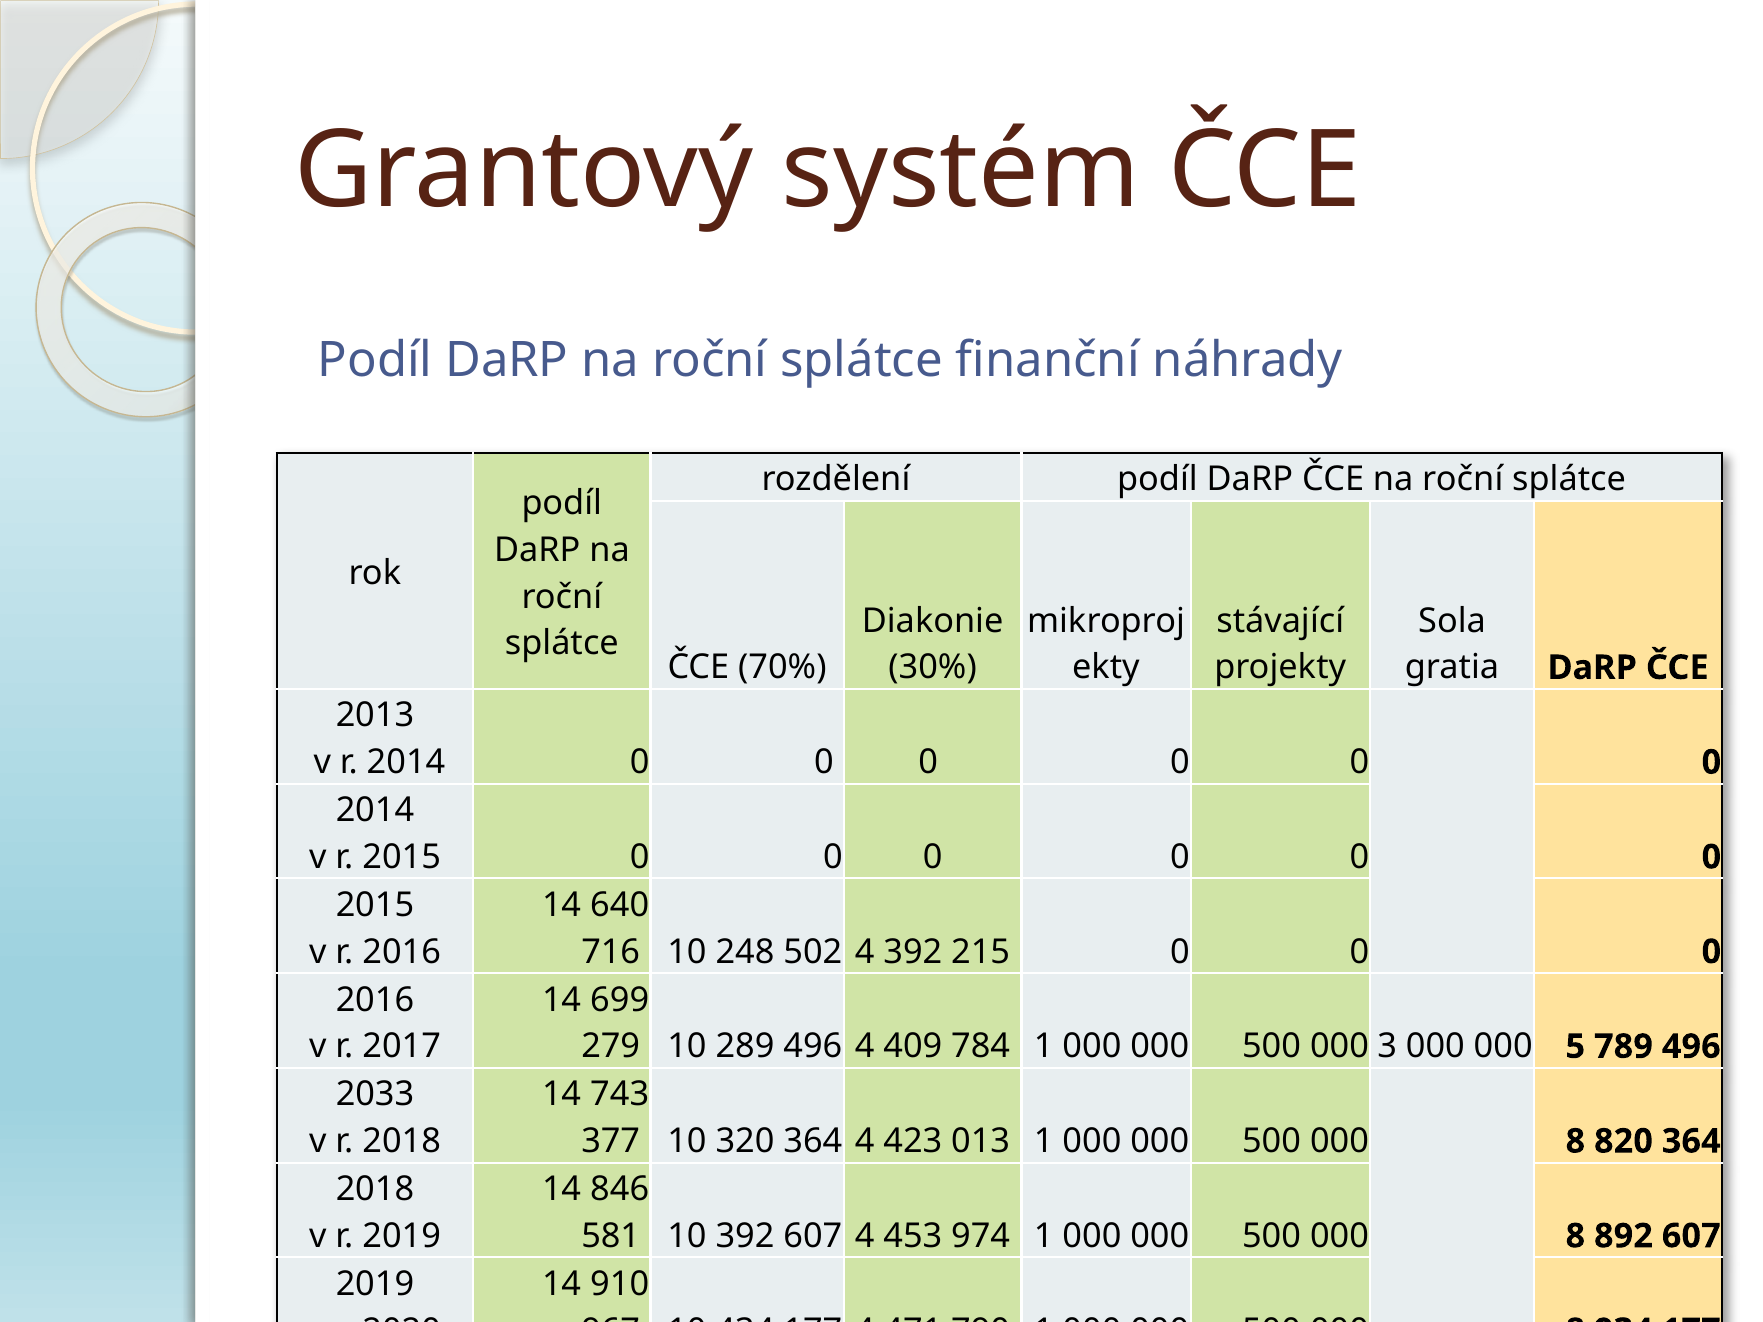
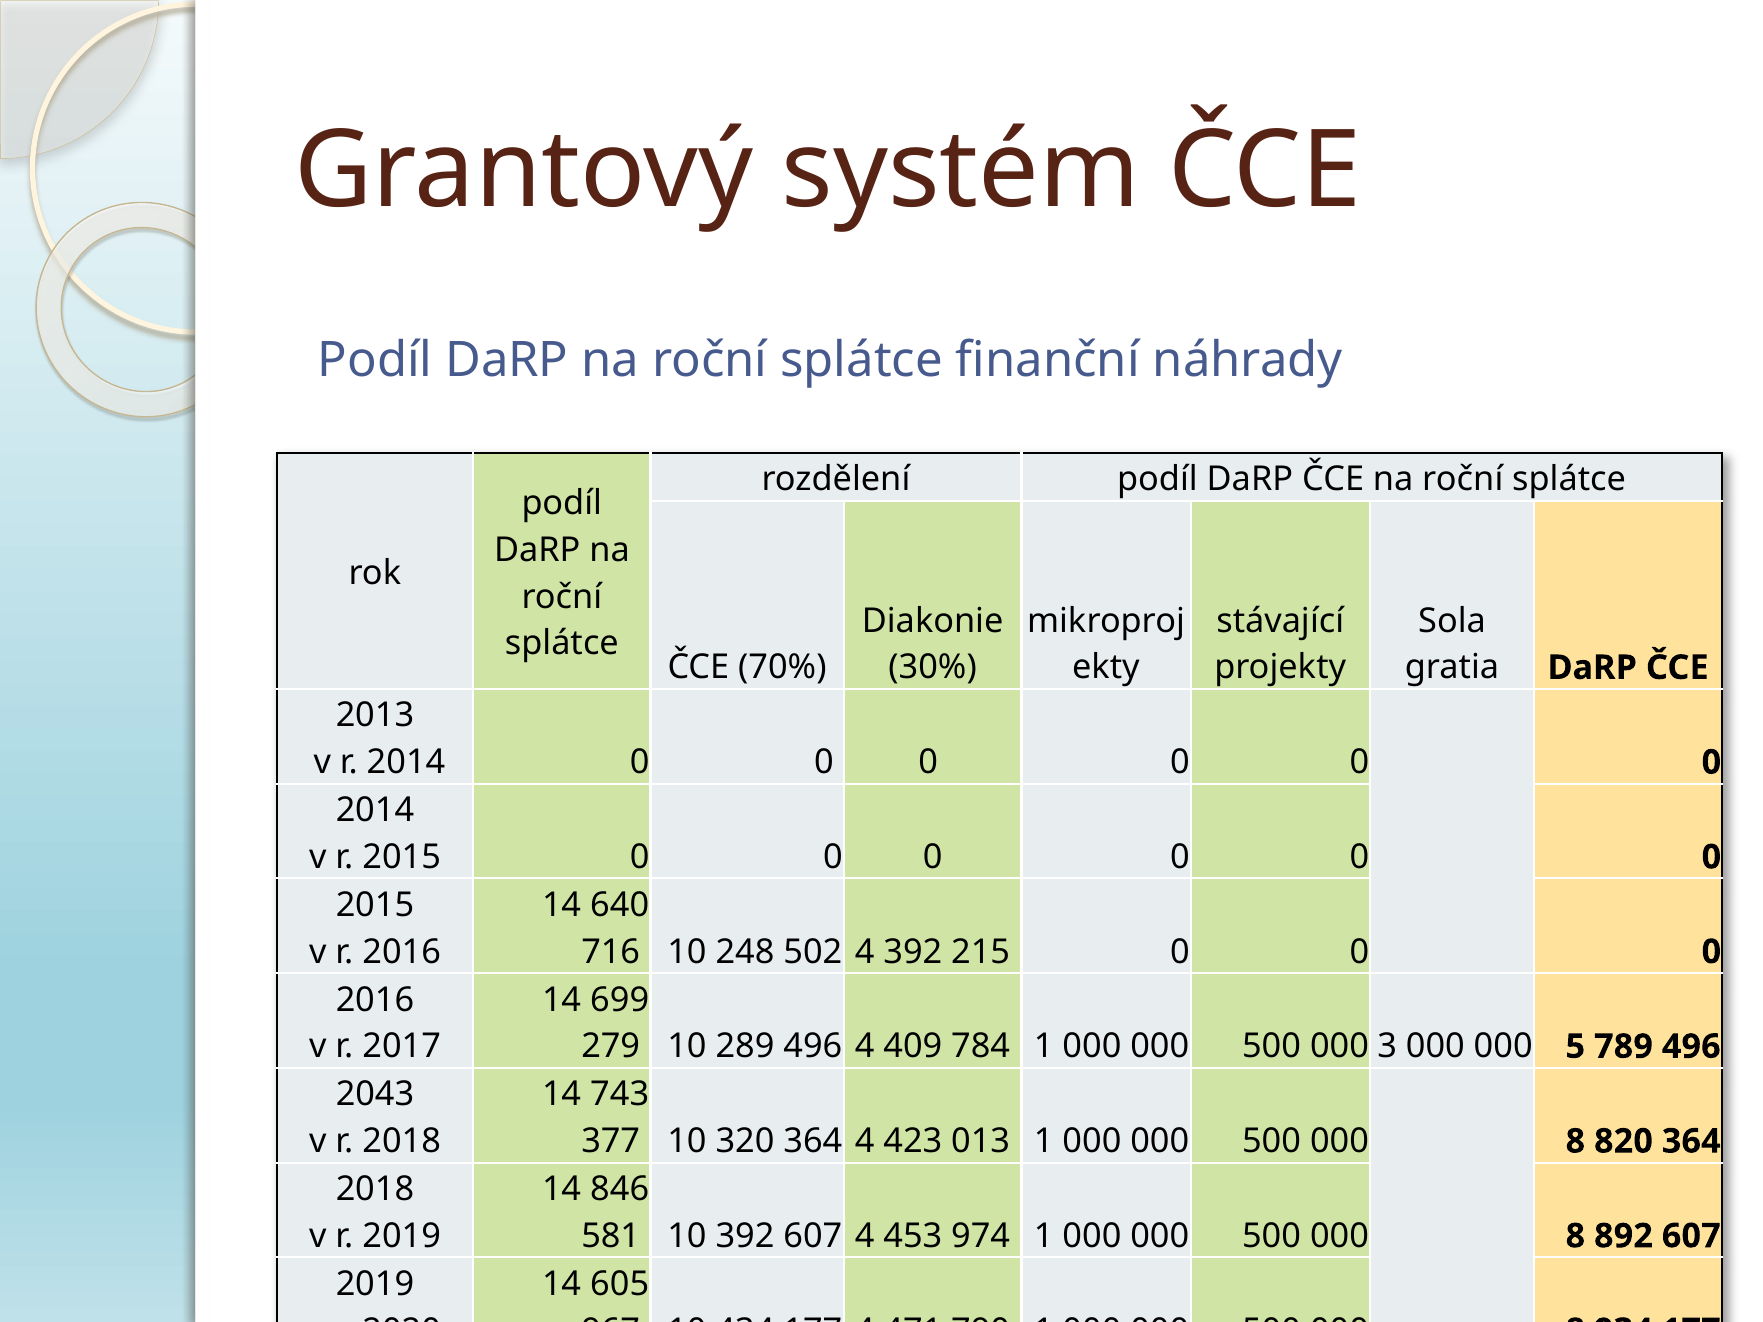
2033: 2033 -> 2043
910: 910 -> 605
